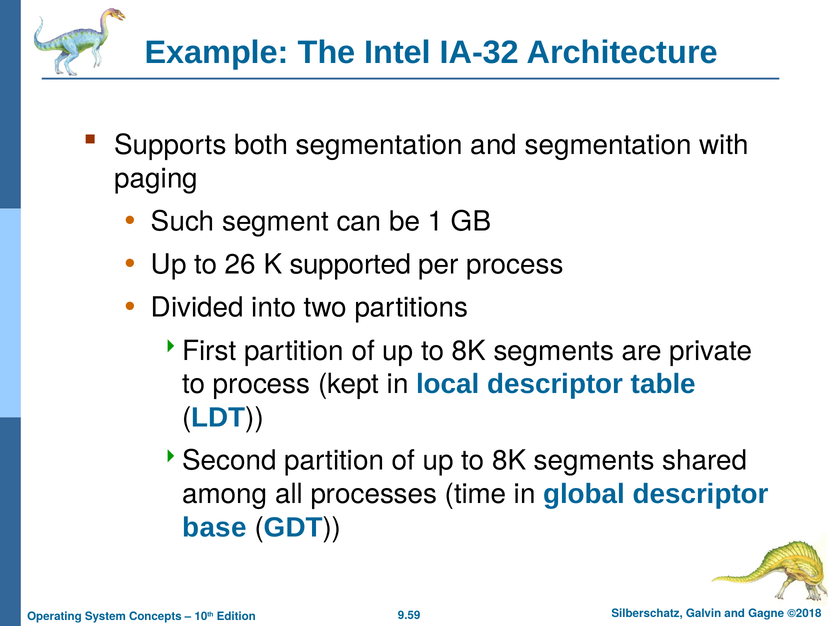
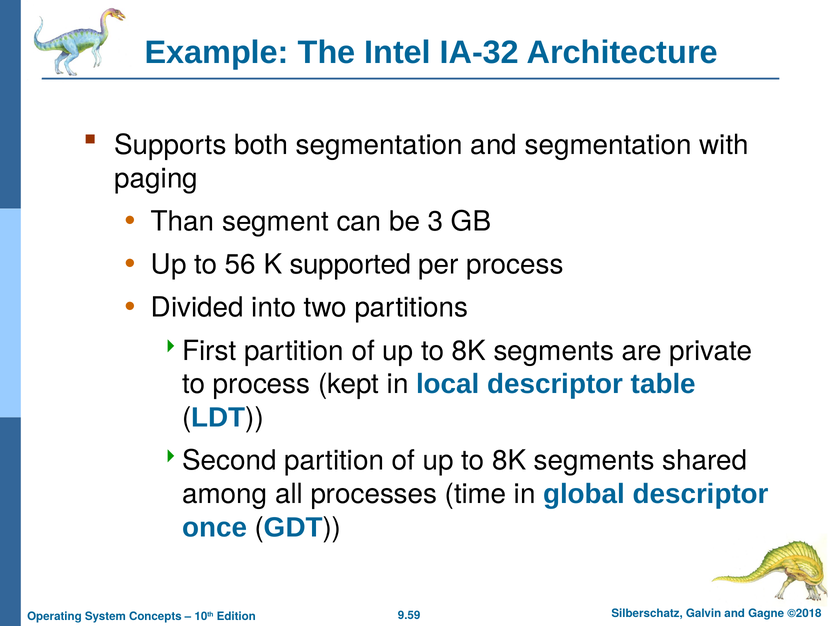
Such: Such -> Than
1: 1 -> 3
26: 26 -> 56
base: base -> once
